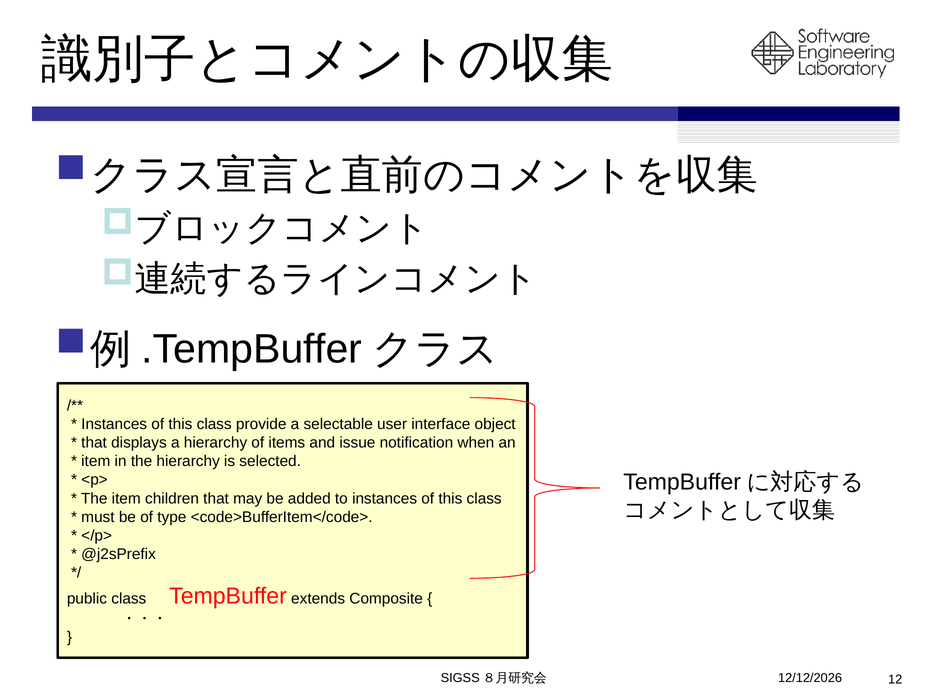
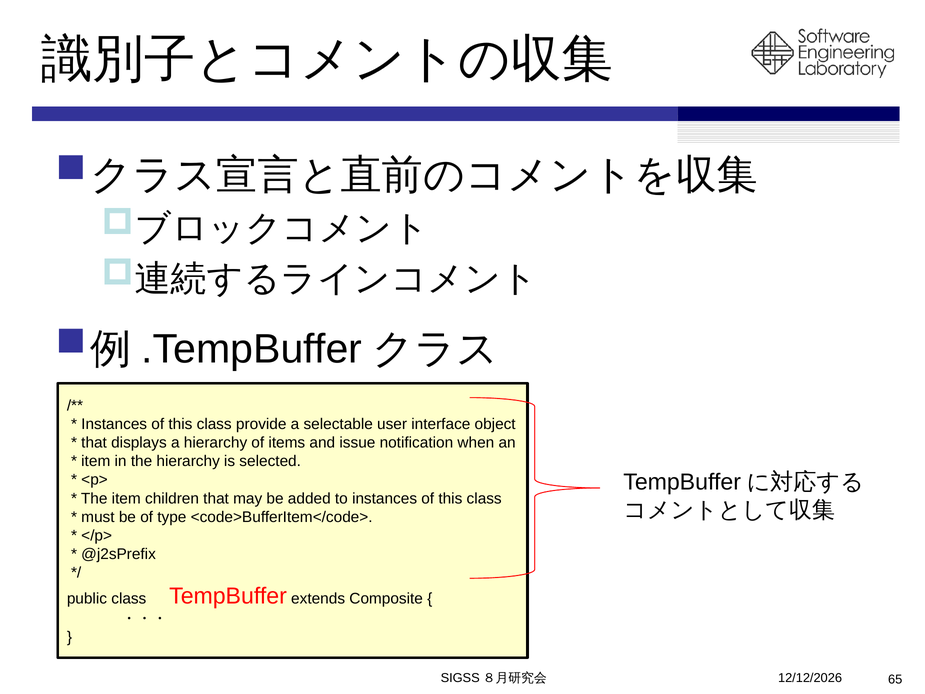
12: 12 -> 65
